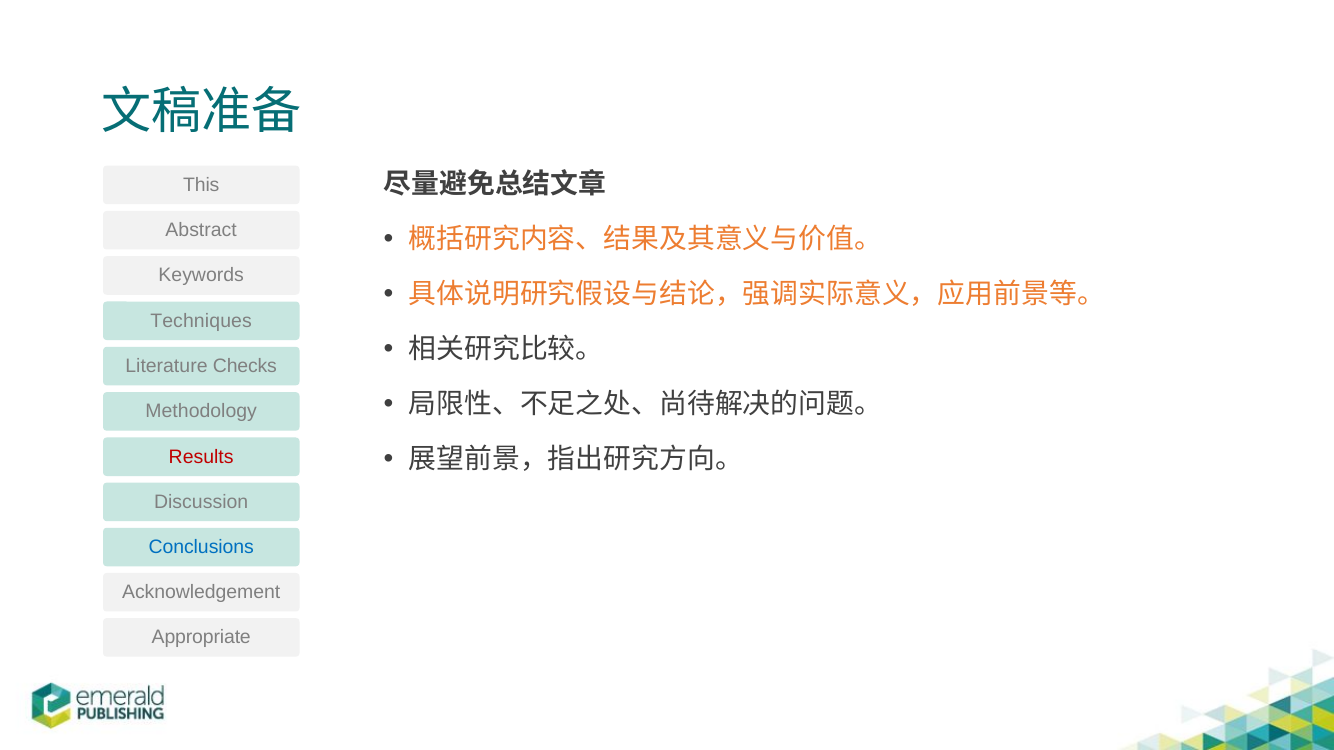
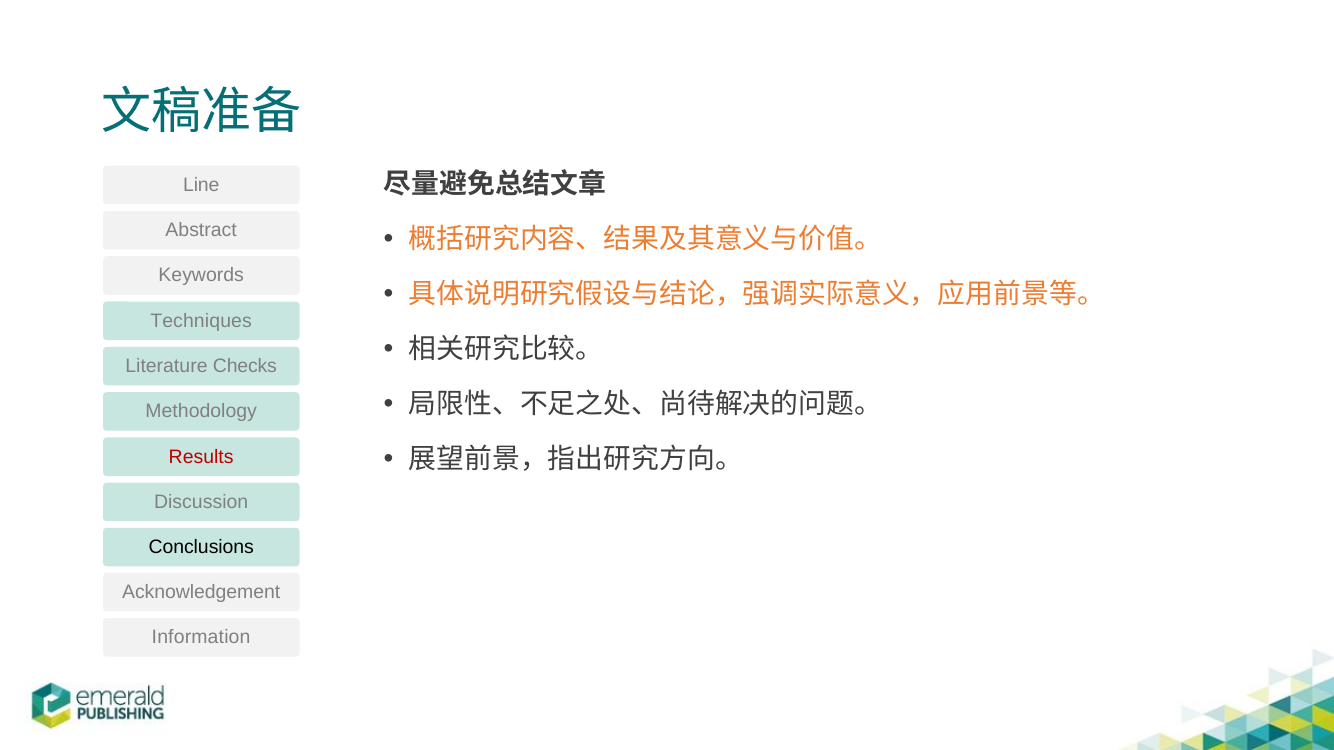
This: This -> Line
Conclusions colour: blue -> black
Appropriate: Appropriate -> Information
